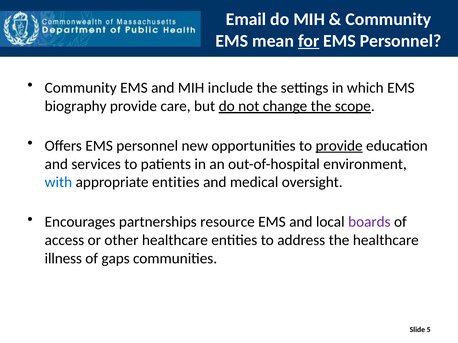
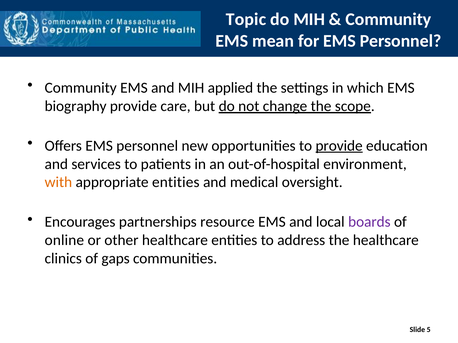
Email: Email -> Topic
for underline: present -> none
include: include -> applied
with colour: blue -> orange
access: access -> online
illness: illness -> clinics
